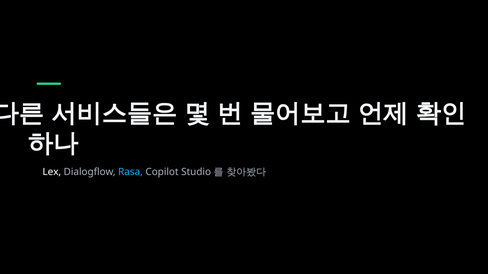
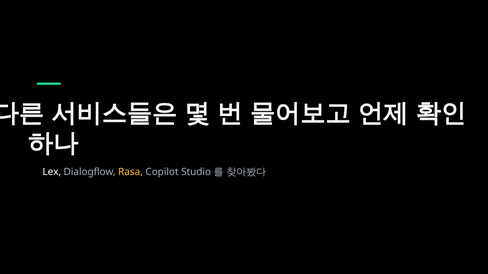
Rasa colour: light blue -> yellow
